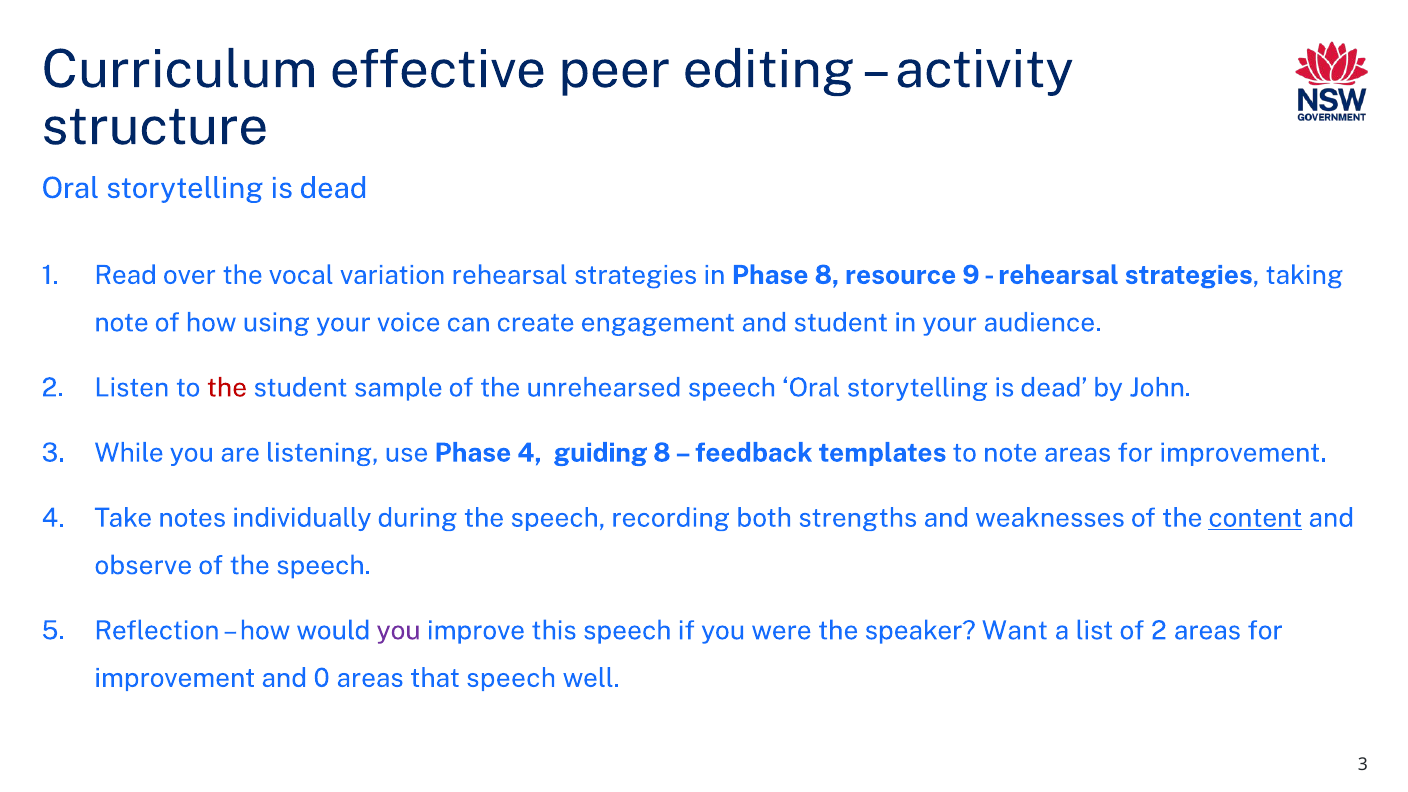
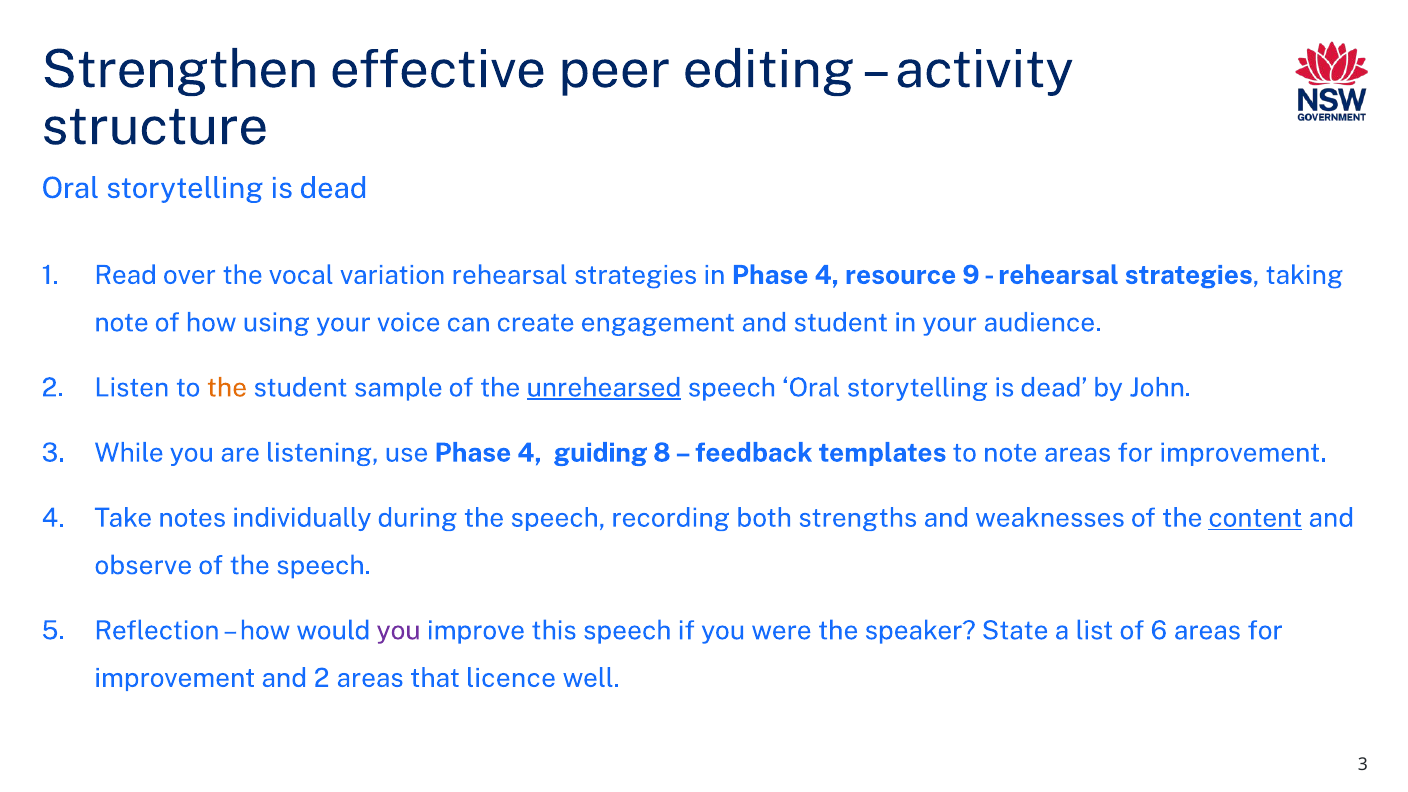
Curriculum: Curriculum -> Strengthen
in Phase 8: 8 -> 4
the at (227, 388) colour: red -> orange
unrehearsed underline: none -> present
Want: Want -> State
of 2: 2 -> 6
and 0: 0 -> 2
that speech: speech -> licence
